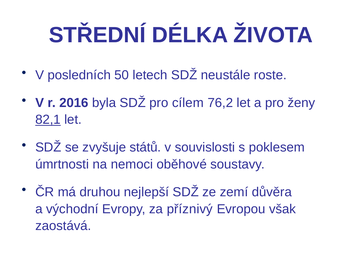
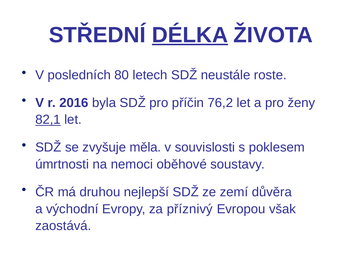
DÉLKA underline: none -> present
50: 50 -> 80
cílem: cílem -> příčin
států: států -> měla
